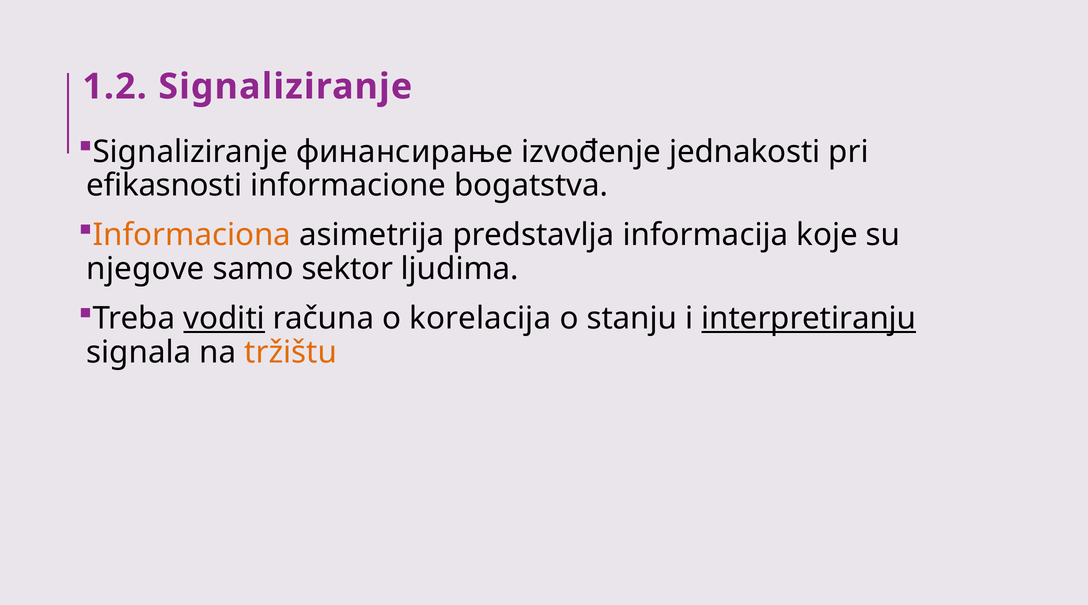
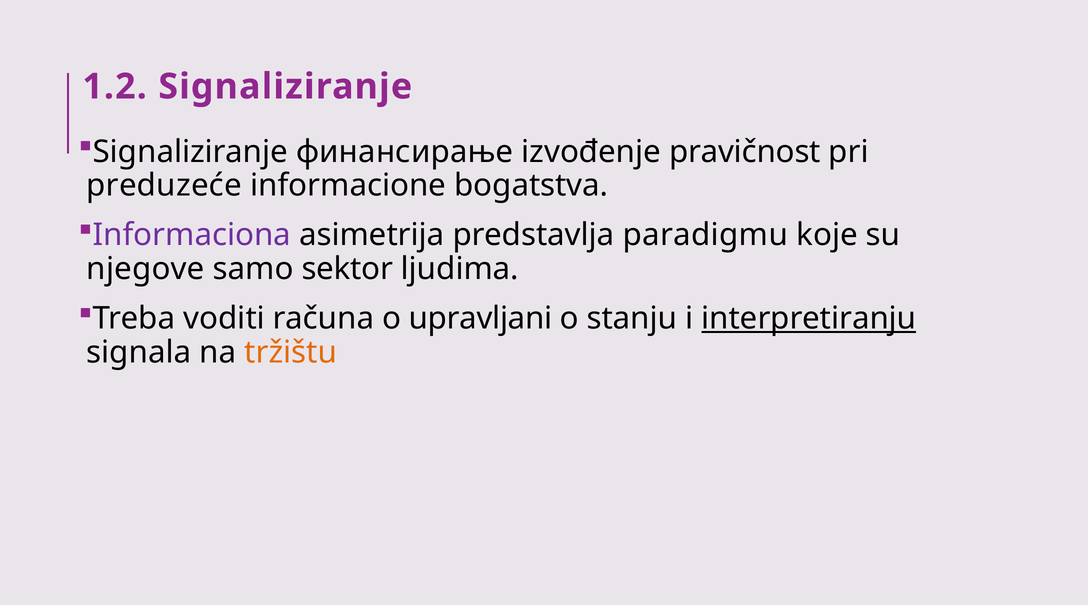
jednakosti: jednakosti -> pravičnost
efikasnosti: efikasnosti -> preduzeće
Informaciona colour: orange -> purple
informacija: informacija -> paradigmu
voditi underline: present -> none
korelacija: korelacija -> upravljani
